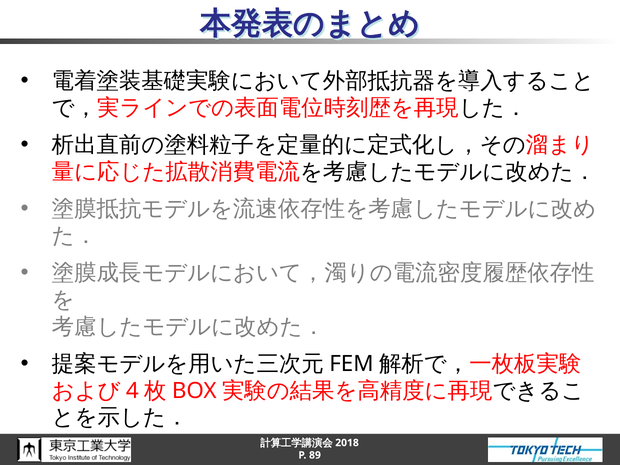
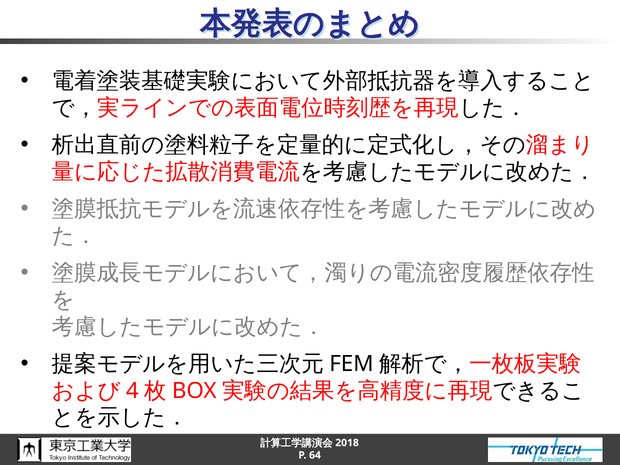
89: 89 -> 64
